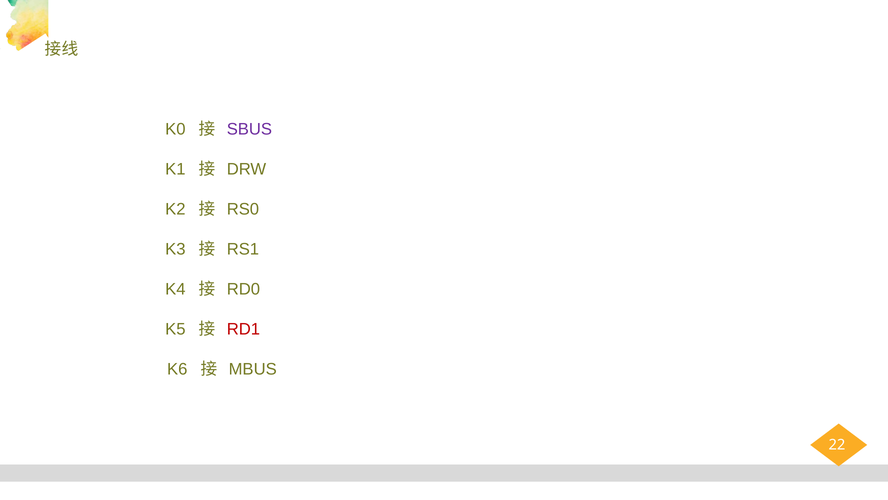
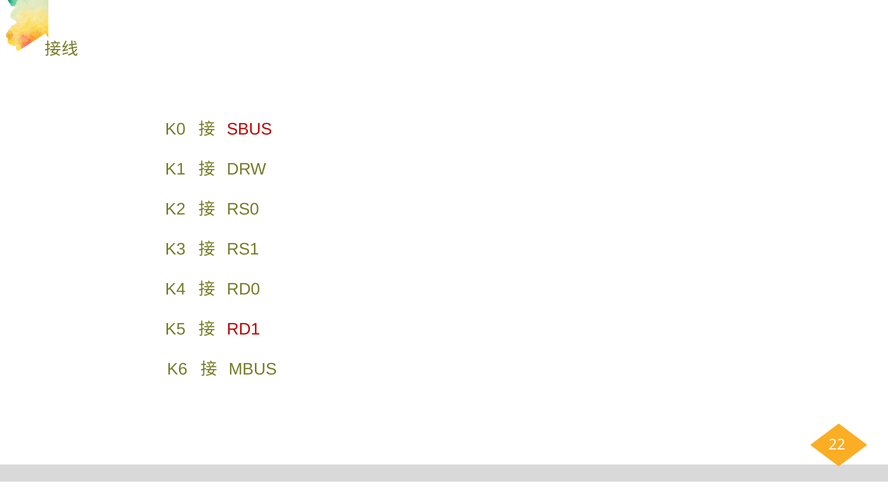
SBUS colour: purple -> red
